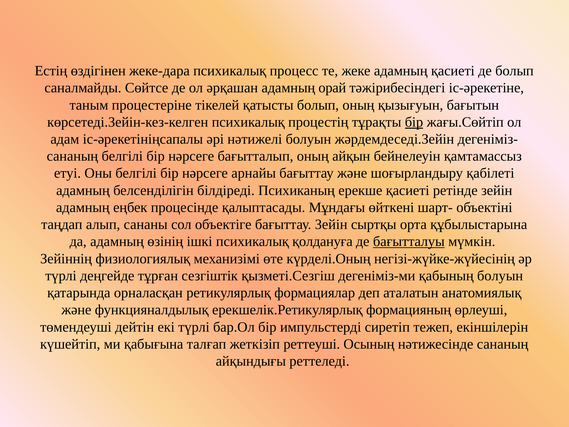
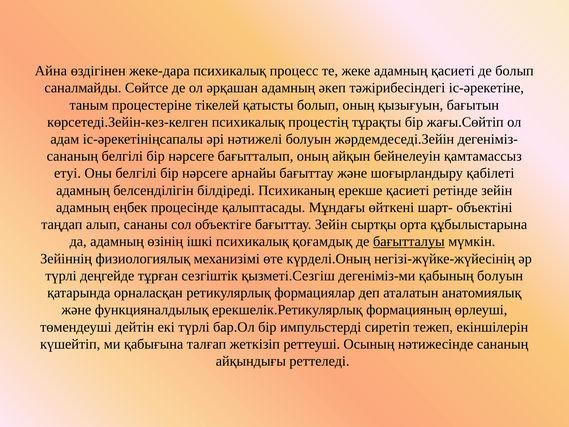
Естің: Естің -> Айна
орай: орай -> әкеп
бір at (414, 122) underline: present -> none
қолдануға: қолдануға -> қоғамдық
